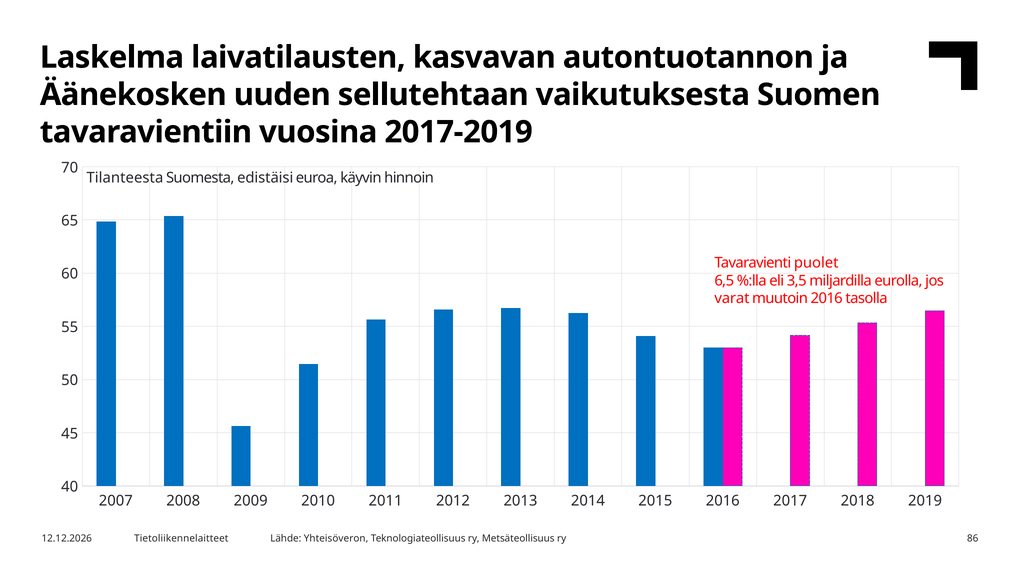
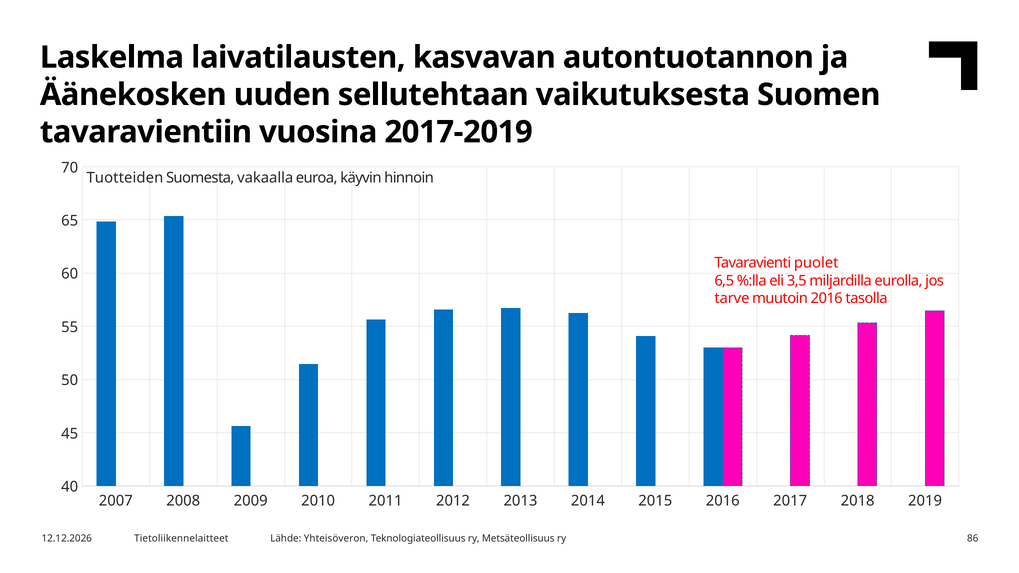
Tilanteesta: Tilanteesta -> Tuotteiden
edistäisi: edistäisi -> vakaalla
varat: varat -> tarve
